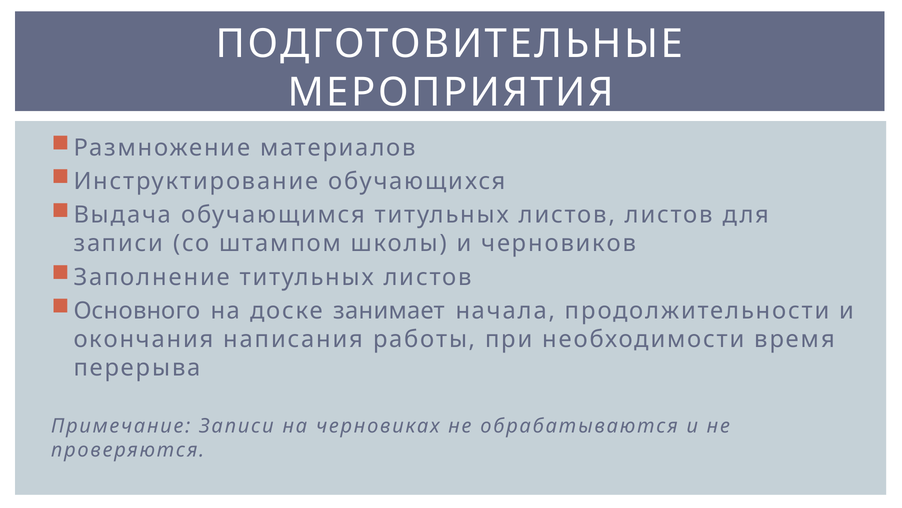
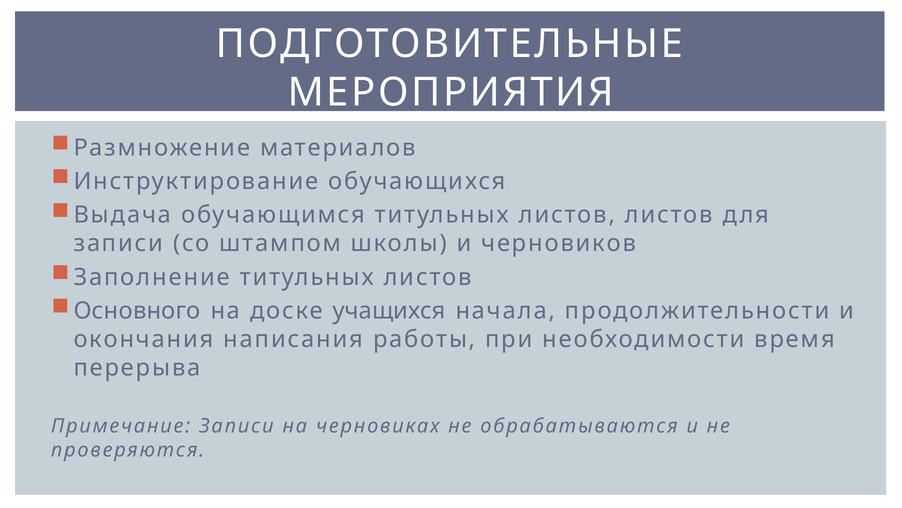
занимает: занимает -> учащихся
